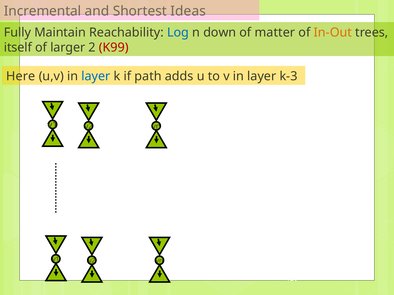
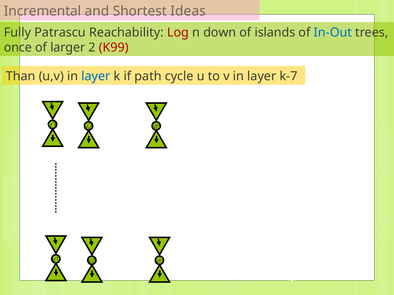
Maintain: Maintain -> Patrascu
Log colour: blue -> red
matter: matter -> islands
In-Out colour: orange -> blue
itself: itself -> once
Here: Here -> Than
adds: adds -> cycle
k-3: k-3 -> k-7
